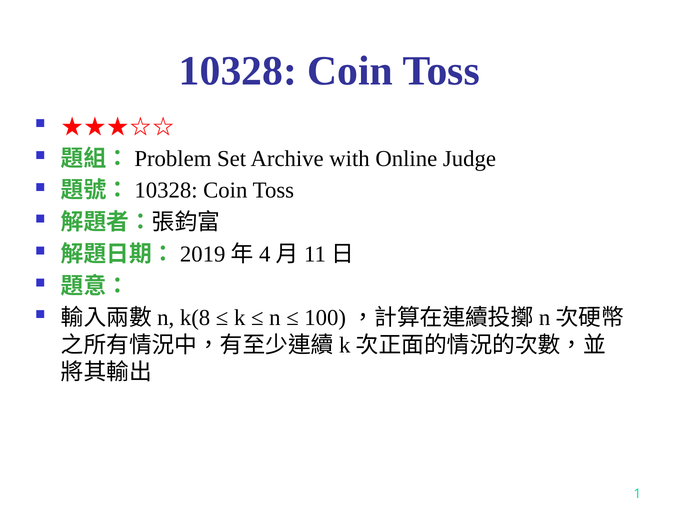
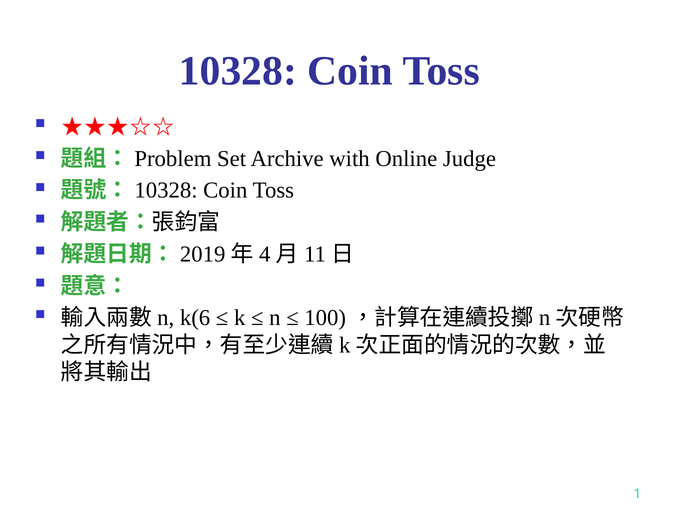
k(8: k(8 -> k(6
